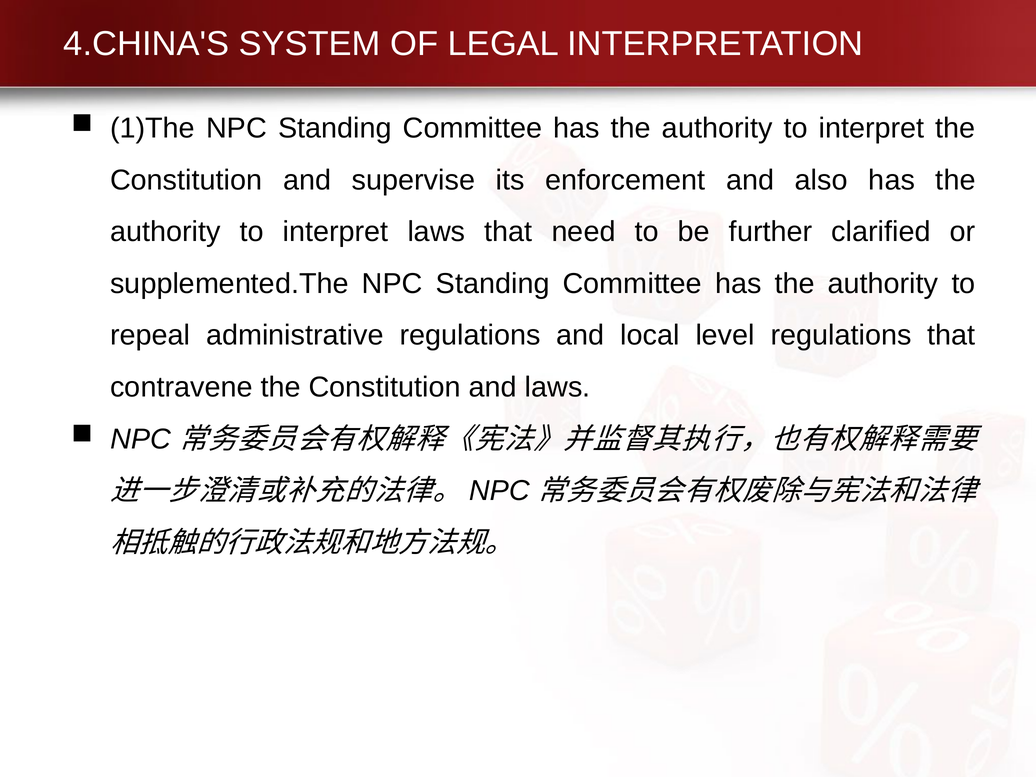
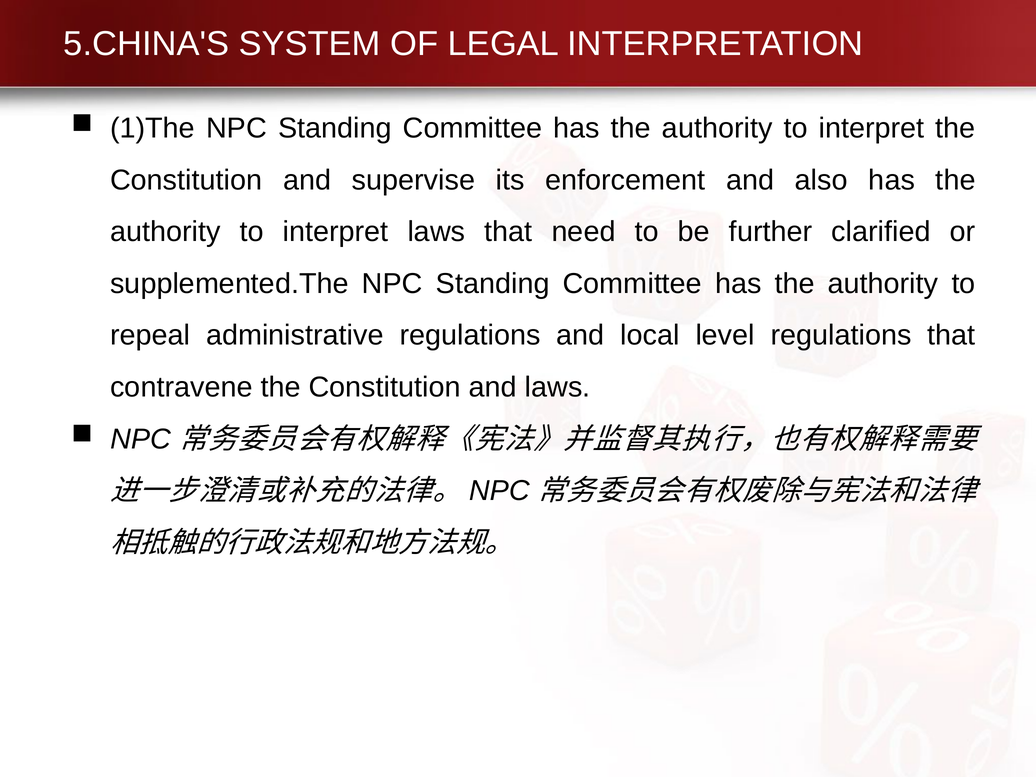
4.CHINA'S: 4.CHINA'S -> 5.CHINA'S
